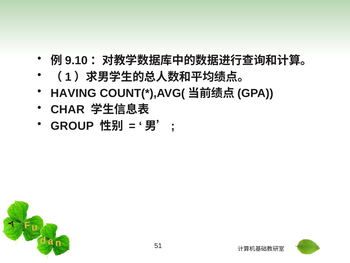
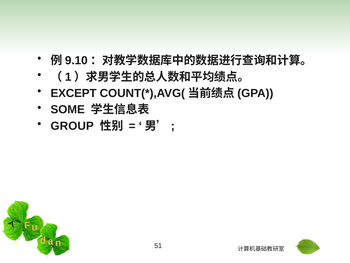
HAVING: HAVING -> EXCEPT
CHAR: CHAR -> SOME
